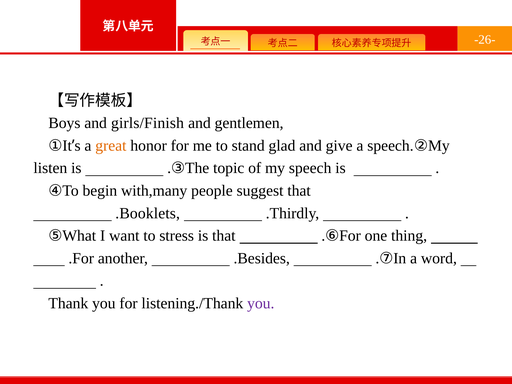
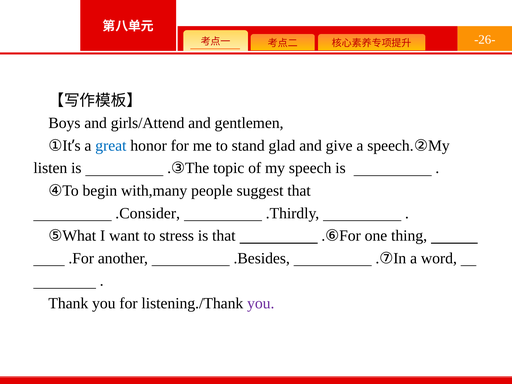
girls/Finish: girls/Finish -> girls/Attend
great colour: orange -> blue
.Booklets: .Booklets -> .Consider
